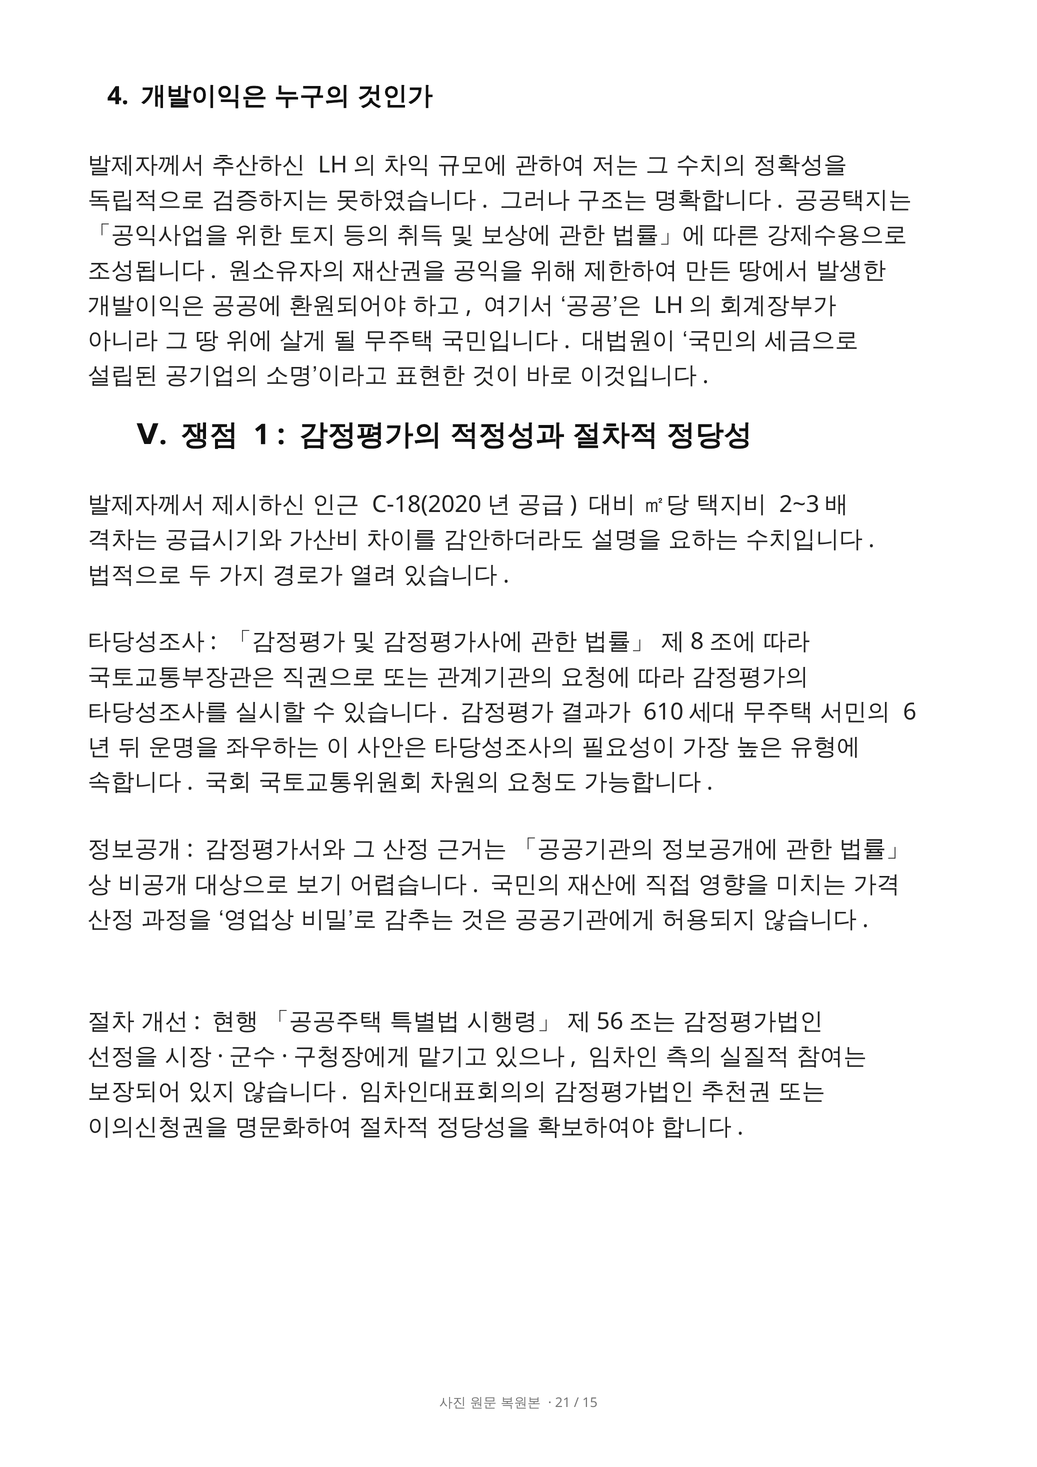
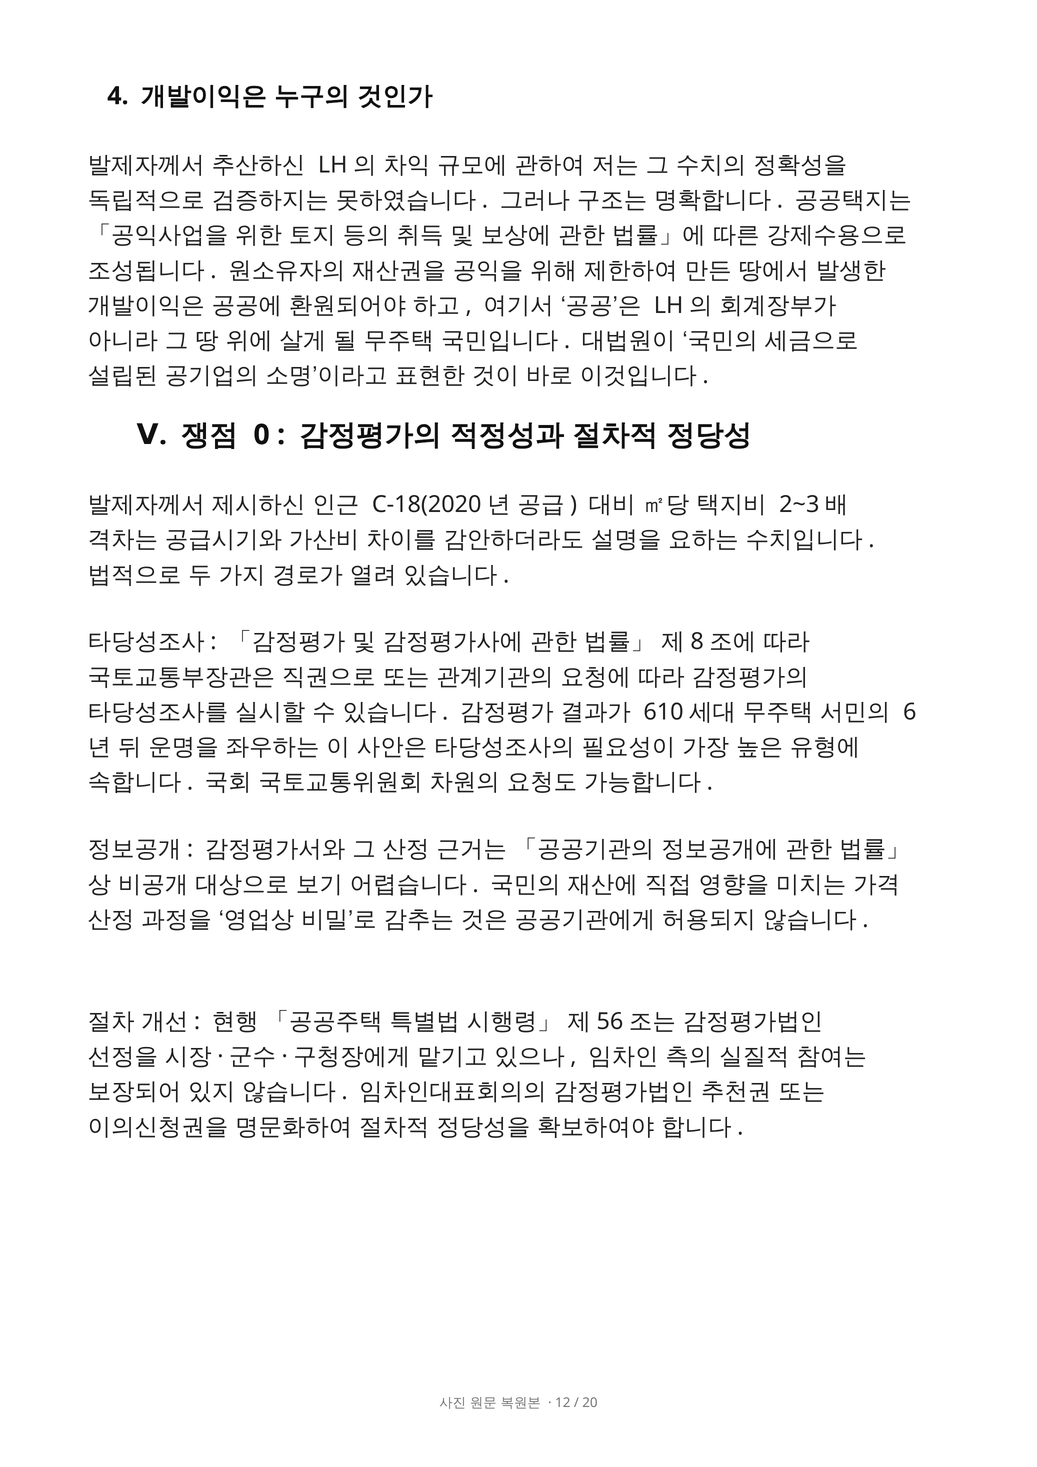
1: 1 -> 0
21: 21 -> 12
15: 15 -> 20
